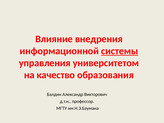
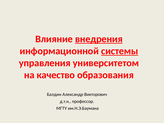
внедрения underline: none -> present
